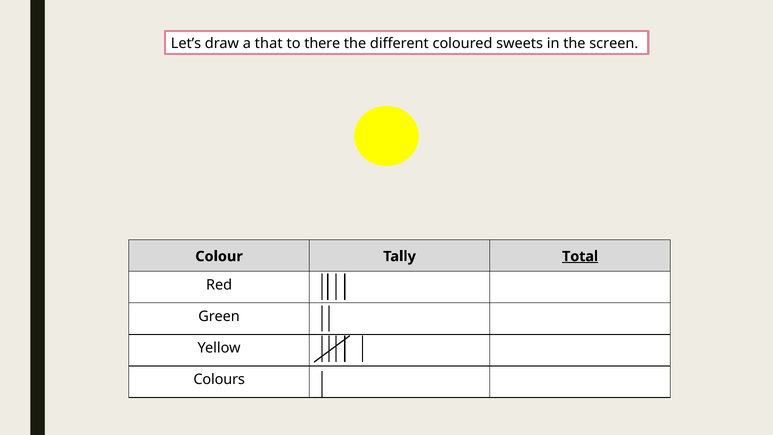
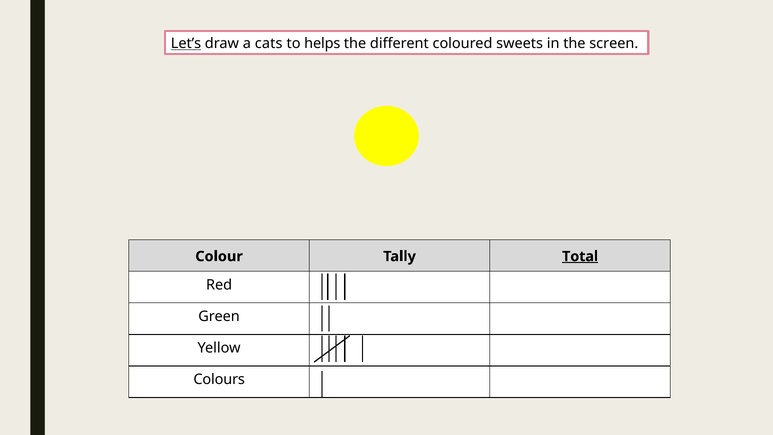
Let’s underline: none -> present
that: that -> cats
there: there -> helps
